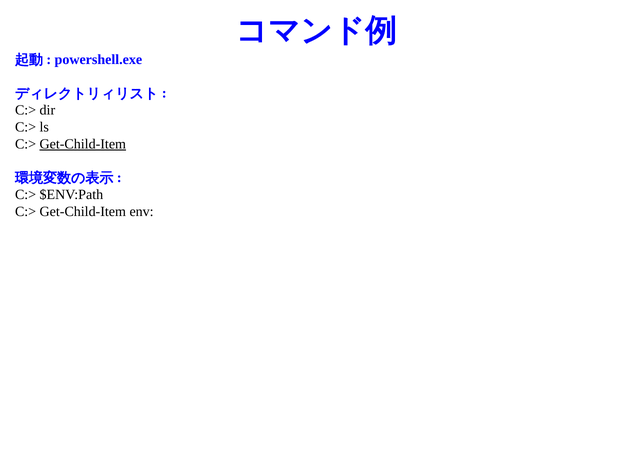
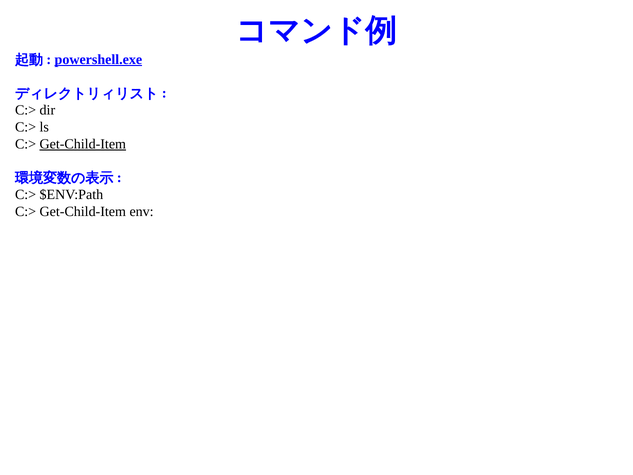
powershell.exe underline: none -> present
